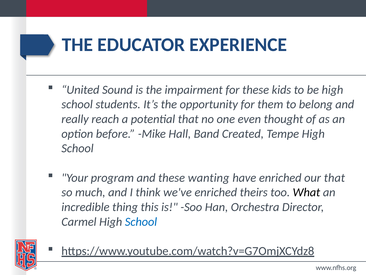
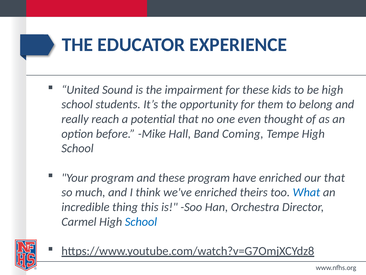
Created: Created -> Coming
these wanting: wanting -> program
What colour: black -> blue
